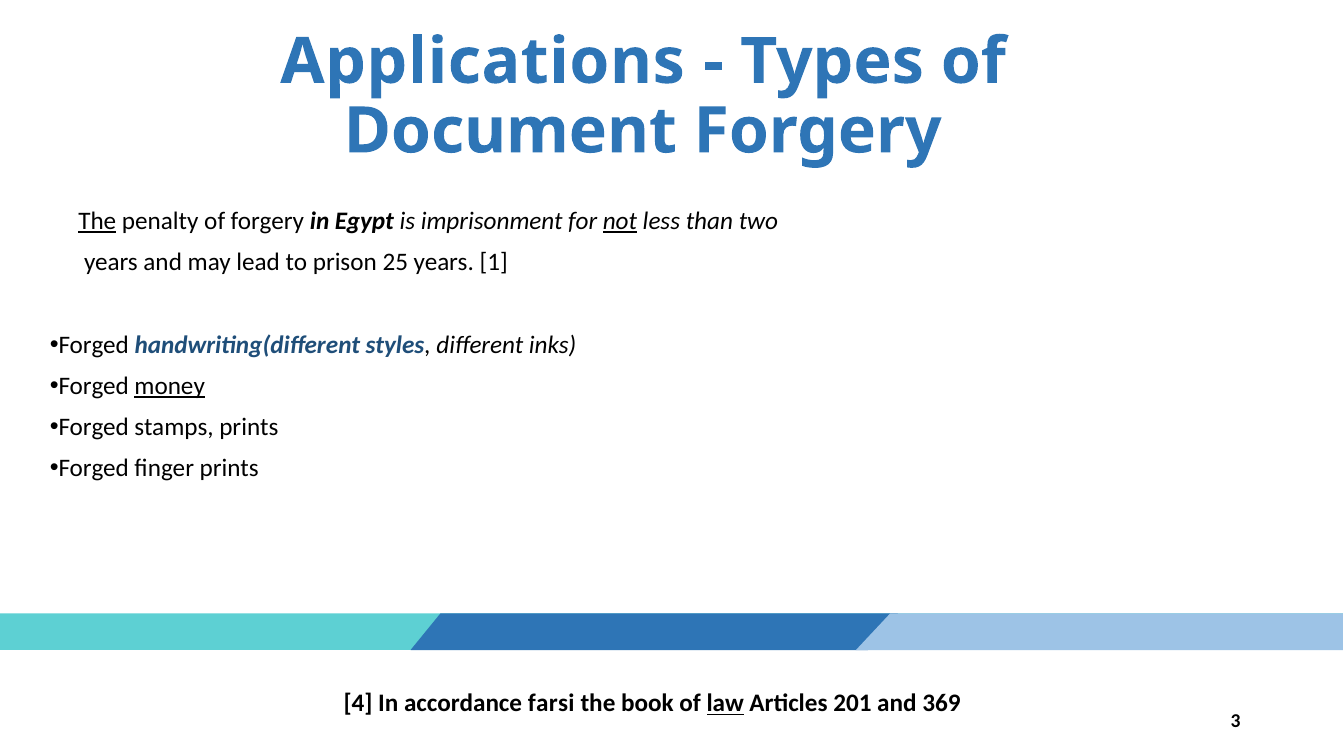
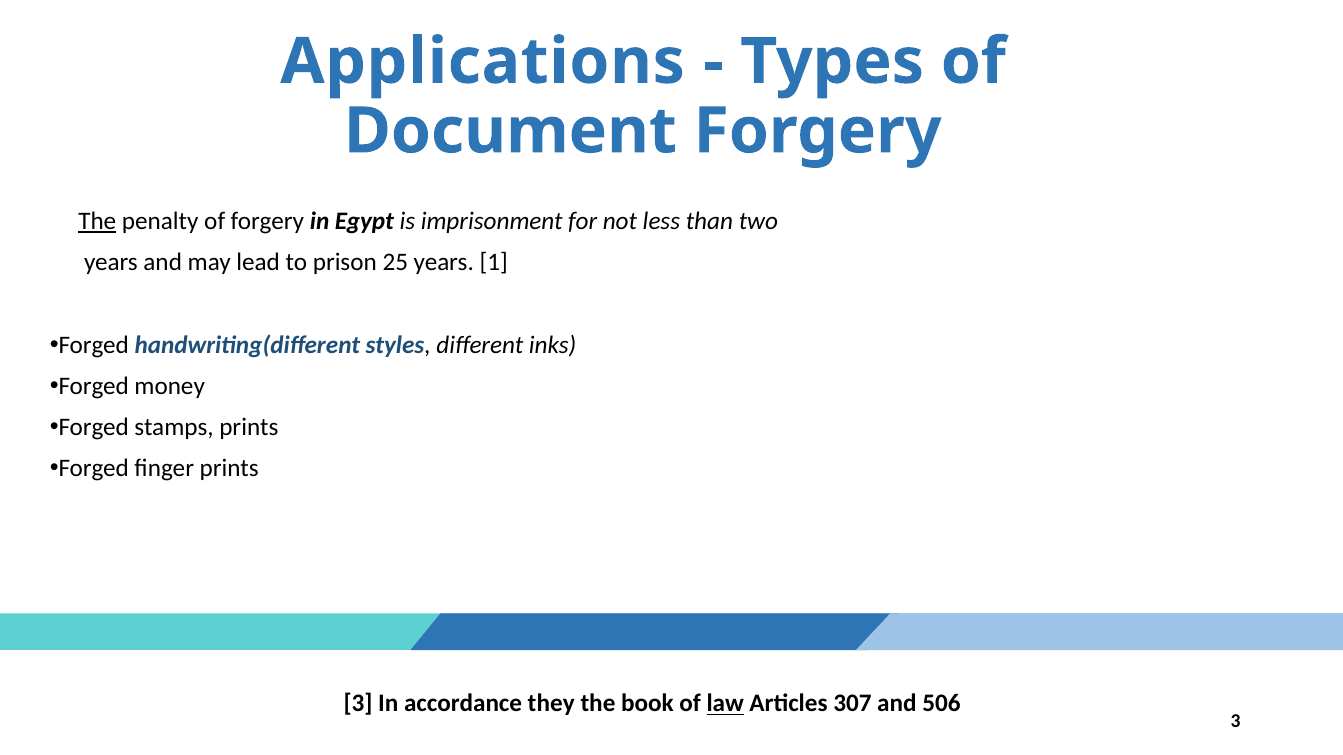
not underline: present -> none
money underline: present -> none
4 at (358, 704): 4 -> 3
farsi: farsi -> they
201: 201 -> 307
369: 369 -> 506
